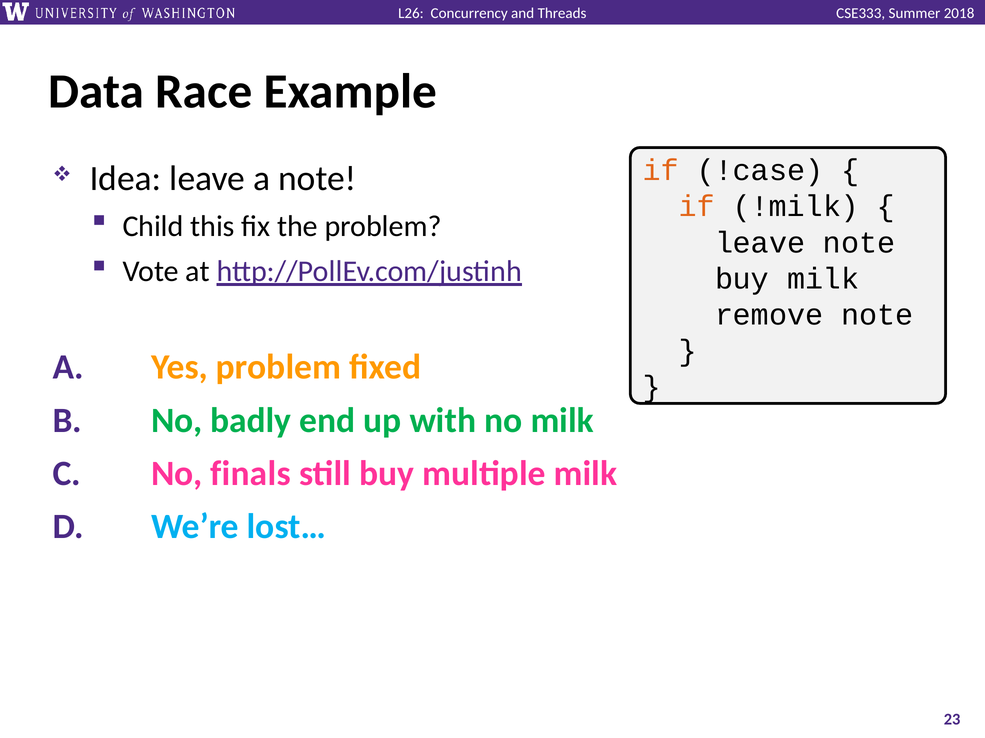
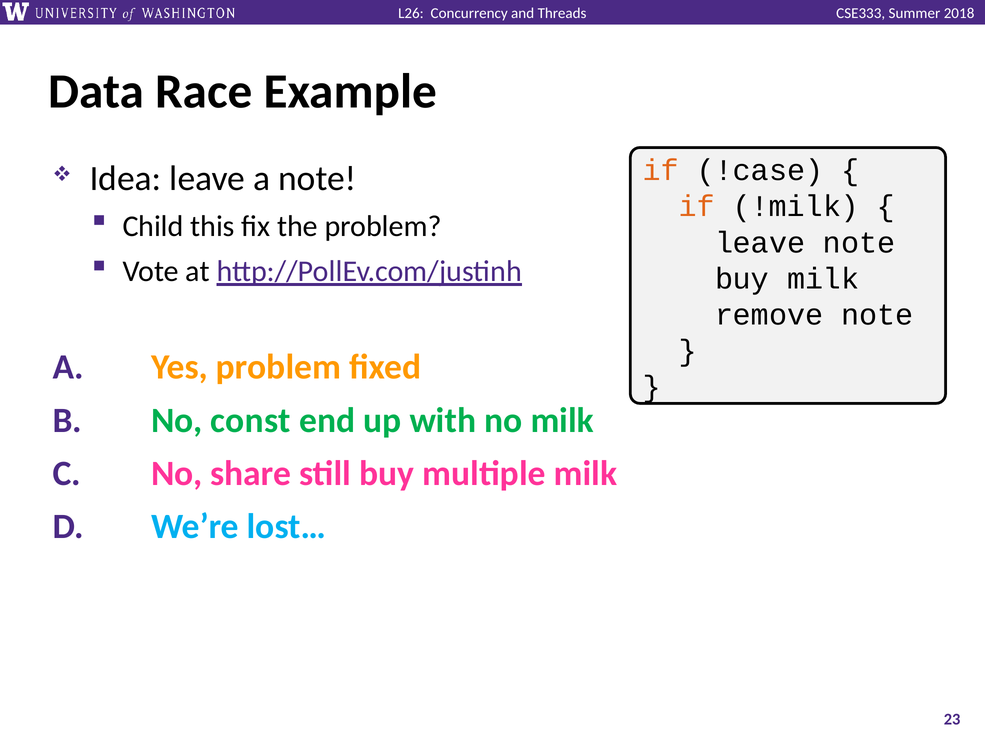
badly: badly -> const
finals: finals -> share
